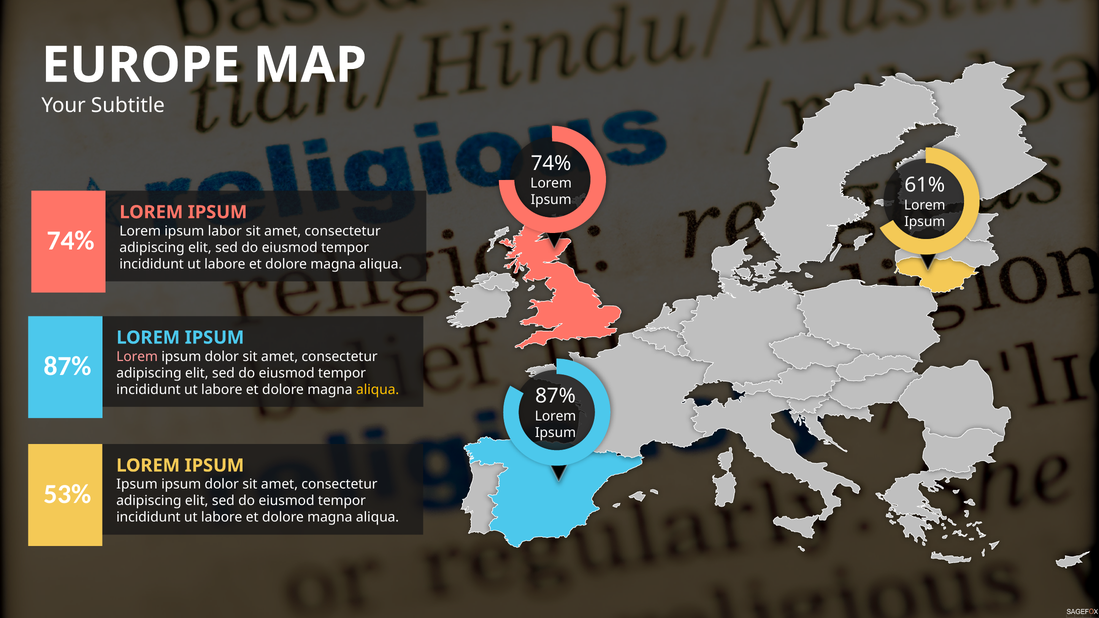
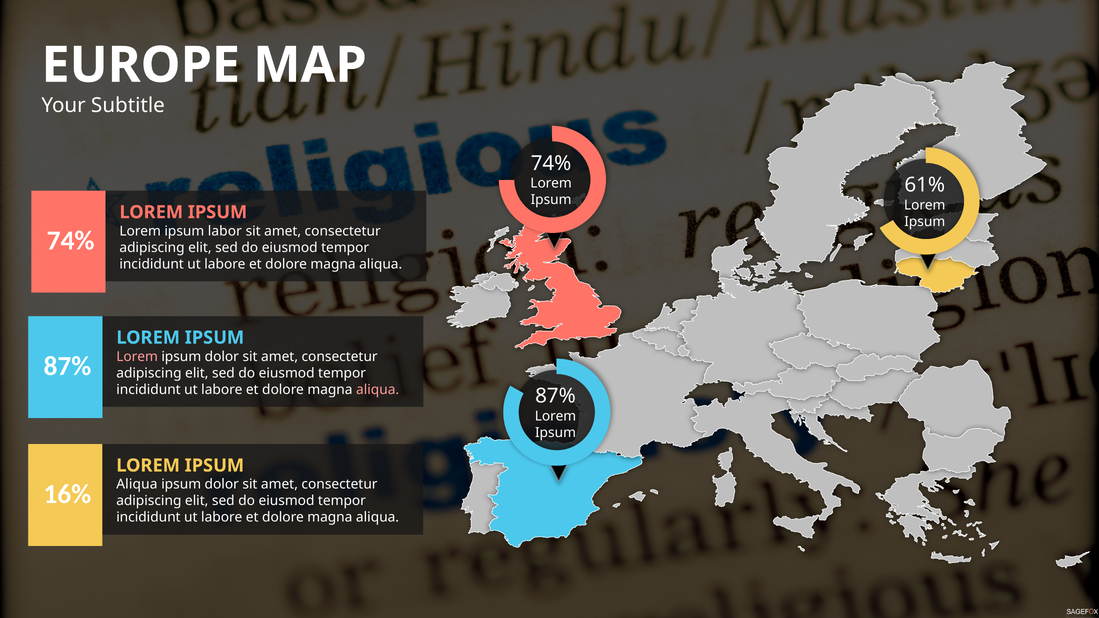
aliqua at (378, 390) colour: yellow -> pink
Ipsum at (137, 485): Ipsum -> Aliqua
53%: 53% -> 16%
